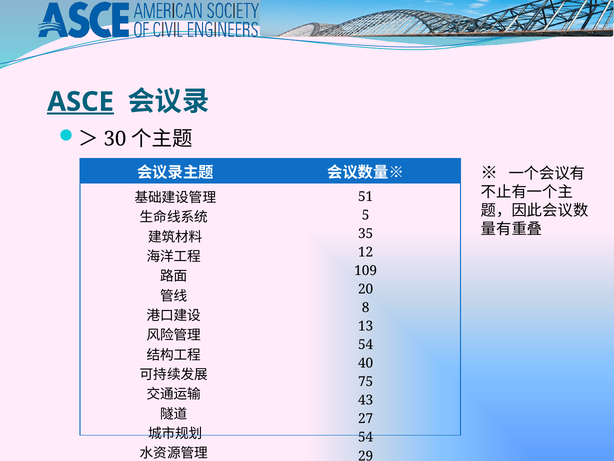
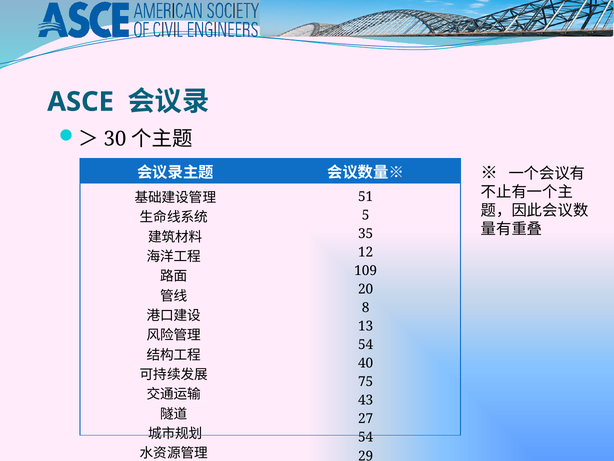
ASCE underline: present -> none
